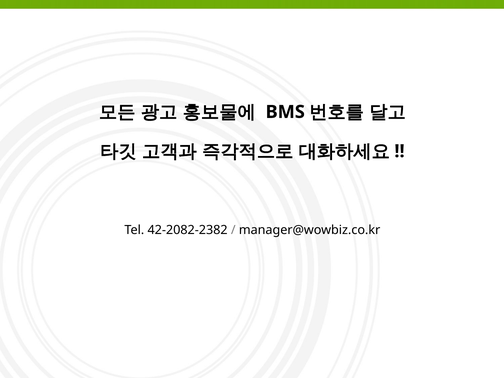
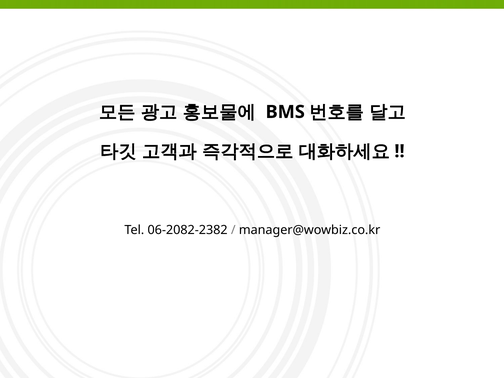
42-2082-2382: 42-2082-2382 -> 06-2082-2382
